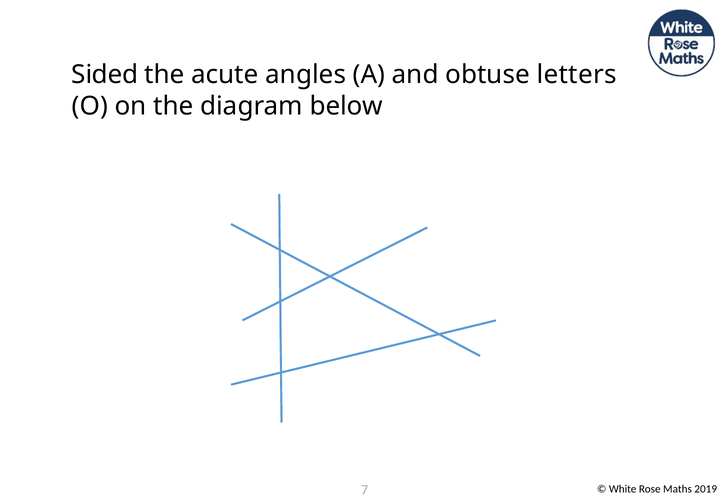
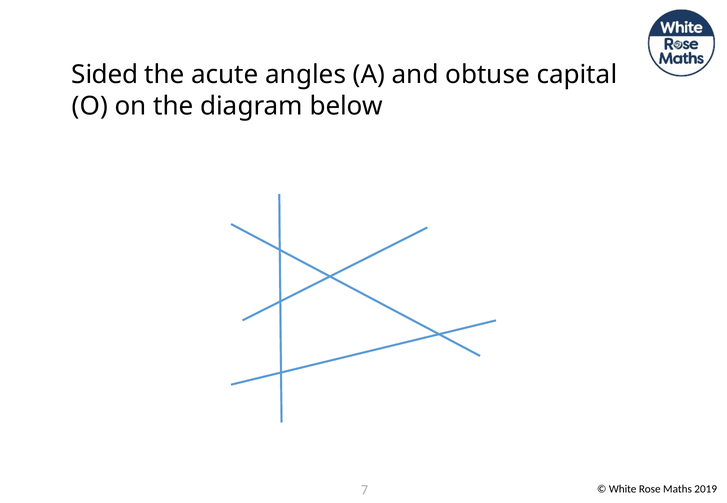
letters: letters -> capital
